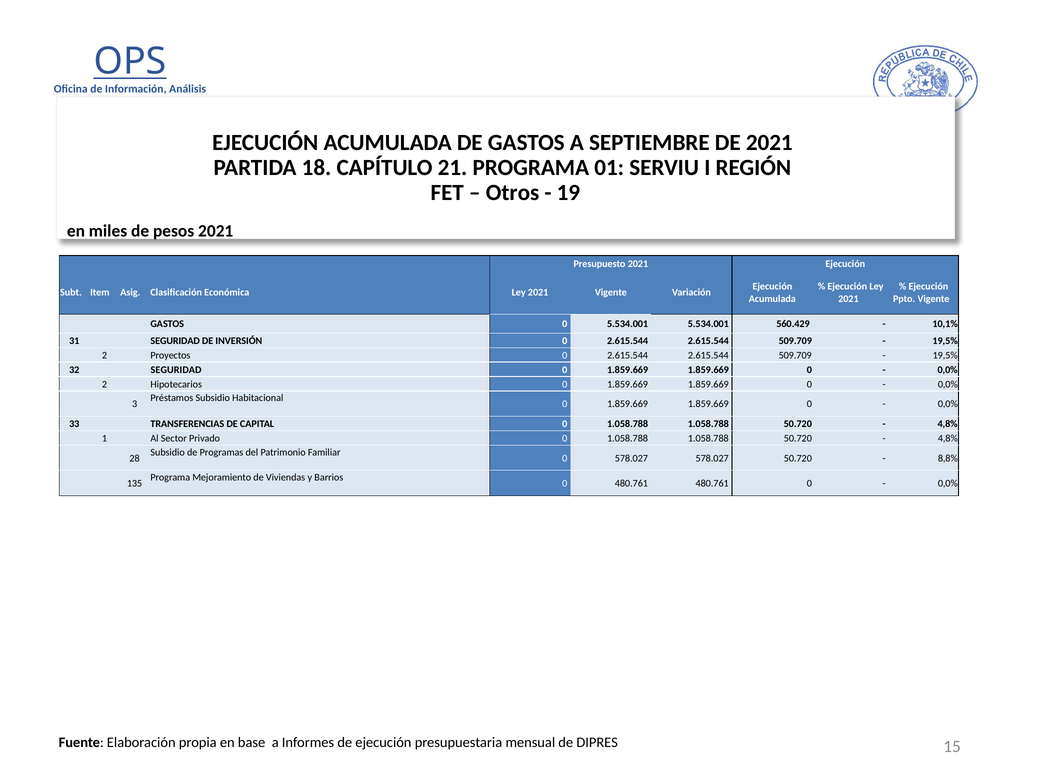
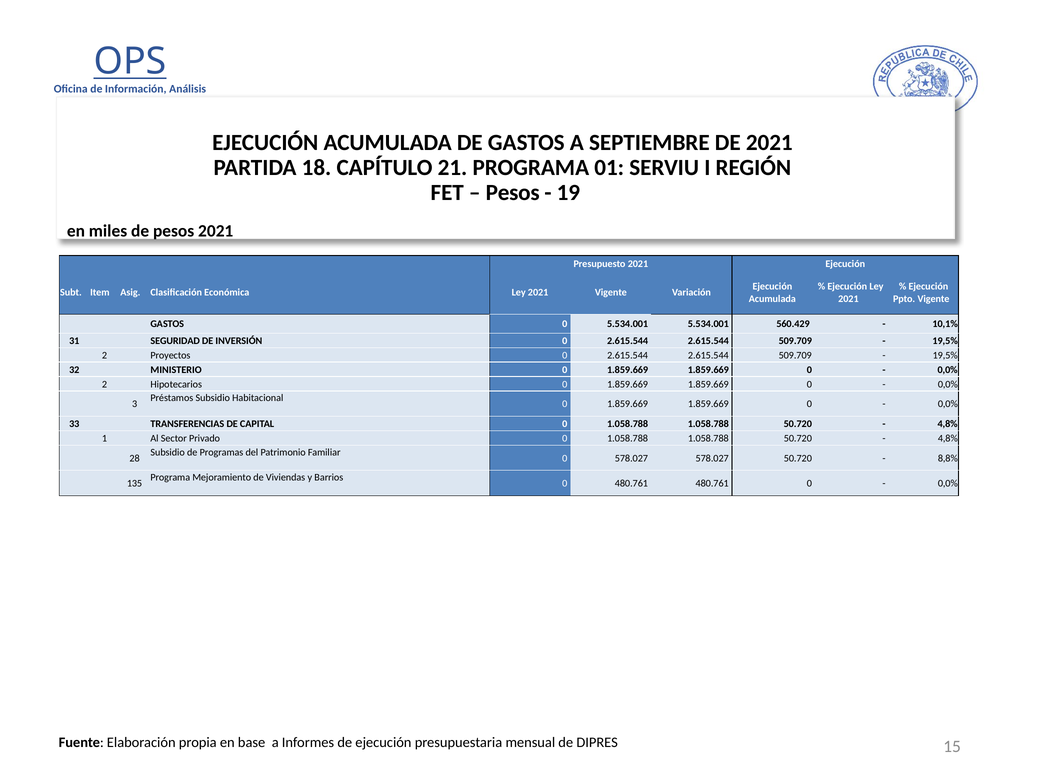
Otros at (513, 193): Otros -> Pesos
32 SEGURIDAD: SEGURIDAD -> MINISTERIO
